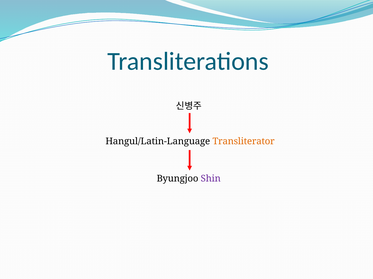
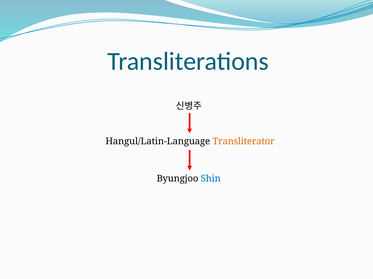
Shin colour: purple -> blue
